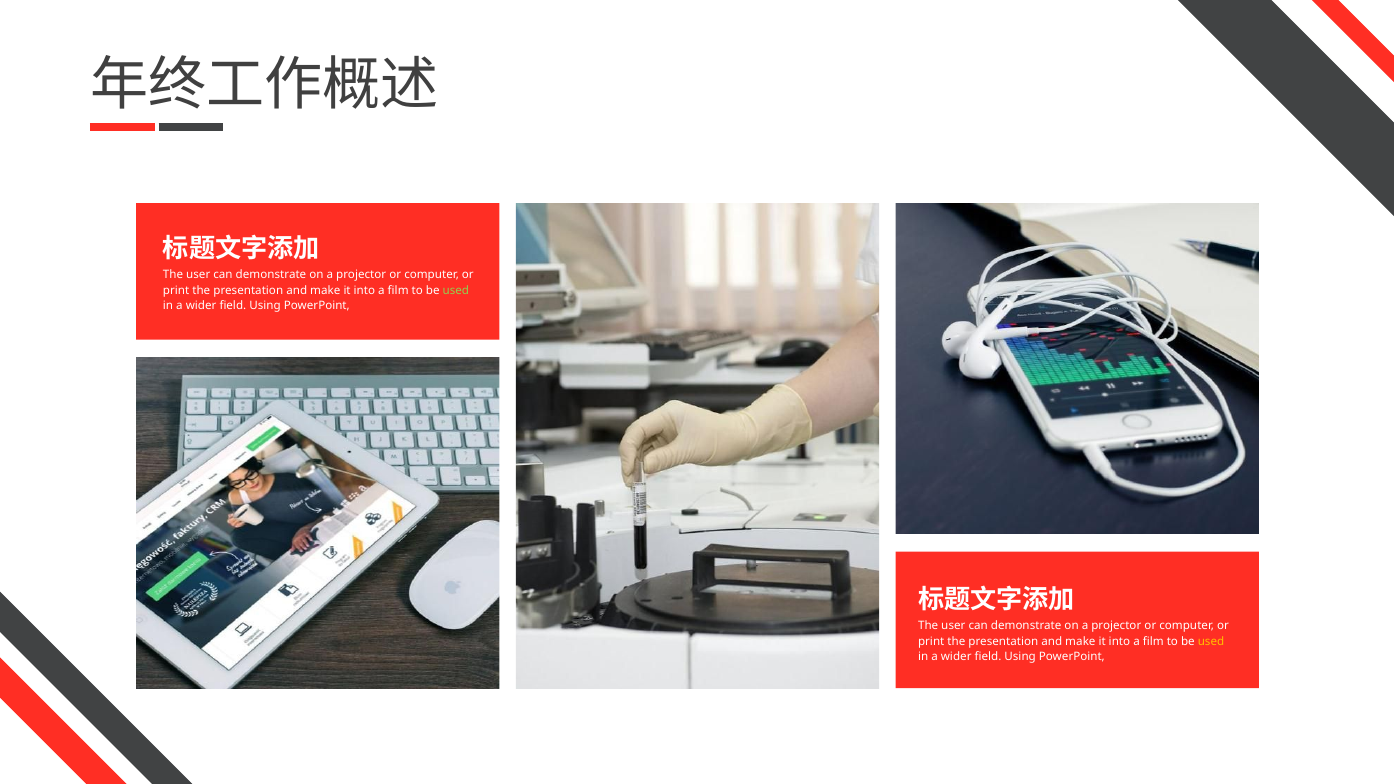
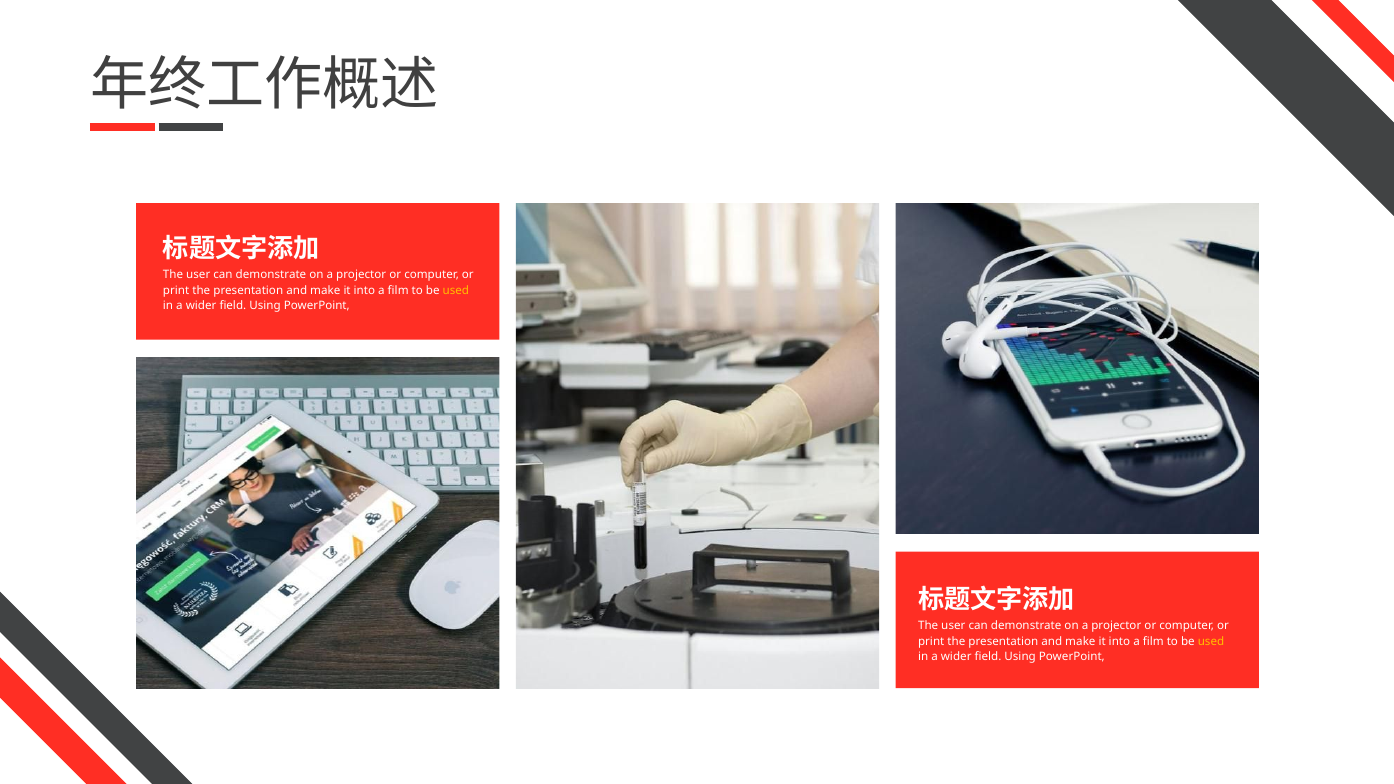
used at (456, 290) colour: light green -> yellow
